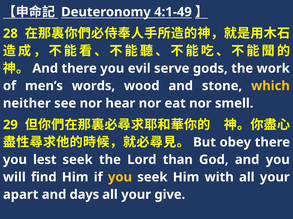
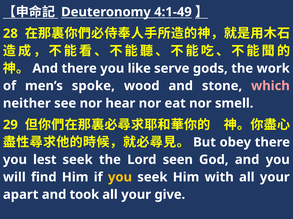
evil: evil -> like
words: words -> spoke
which colour: yellow -> pink
than: than -> seen
days: days -> took
